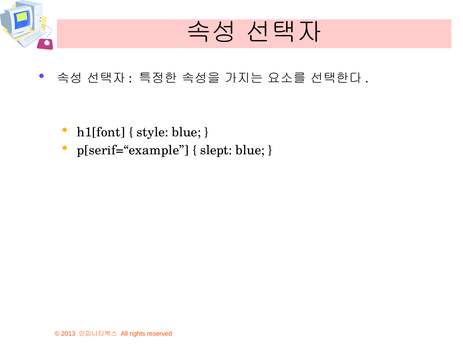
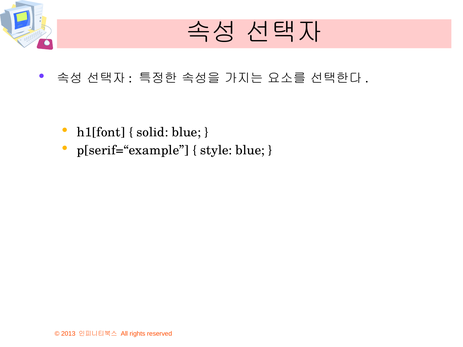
style: style -> solid
slept: slept -> style
